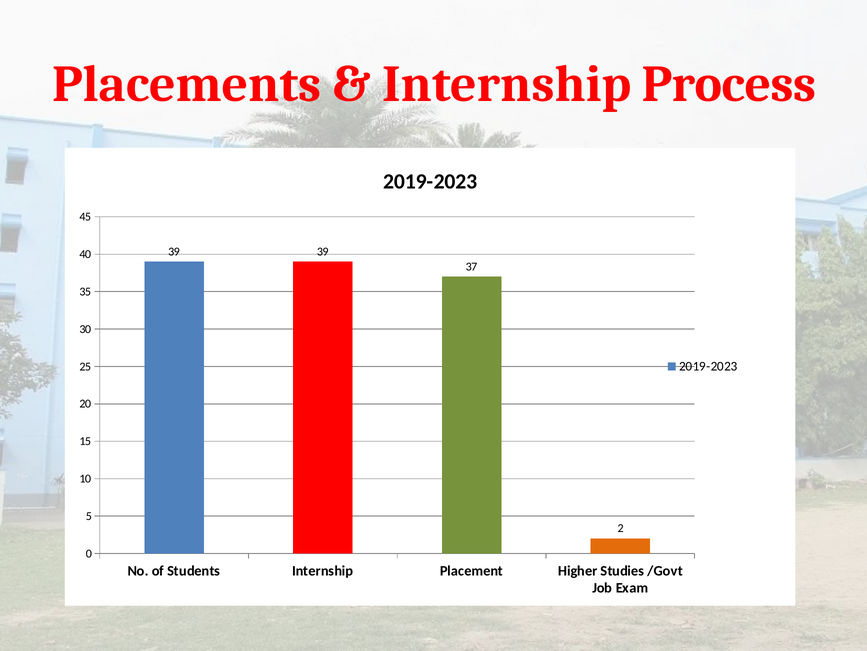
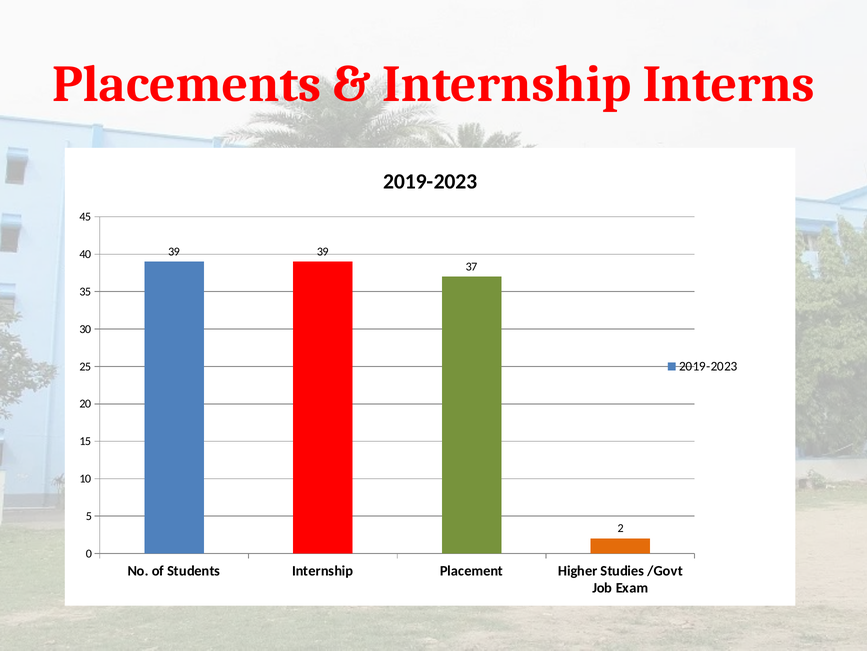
Process: Process -> Interns
